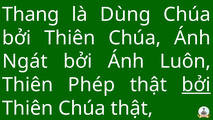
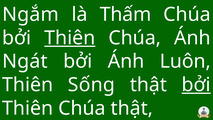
Thang: Thang -> Ngắm
Dùng: Dùng -> Thấm
Thiên at (70, 38) underline: none -> present
Phép: Phép -> Sống
